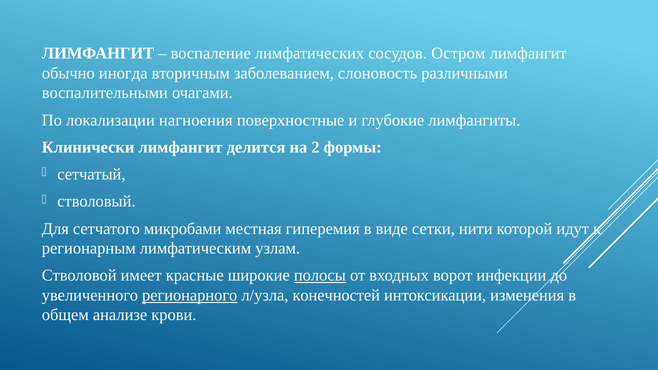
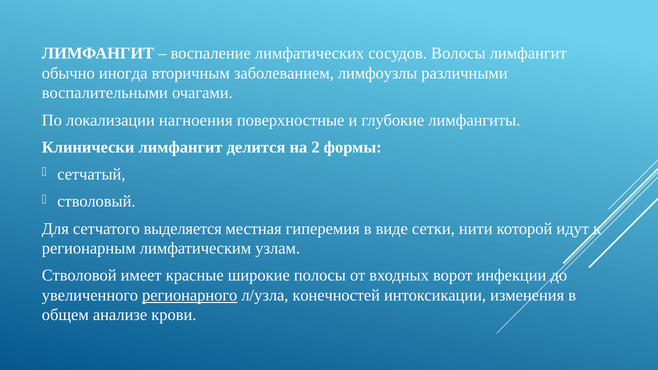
Остром: Остром -> Волосы
слоновость: слоновость -> лимфоузлы
микробами: микробами -> выделяется
полосы underline: present -> none
